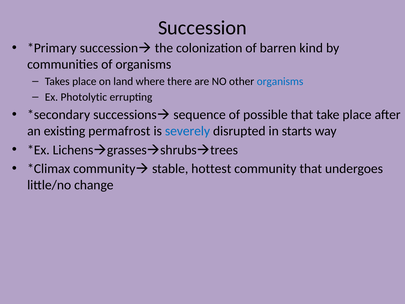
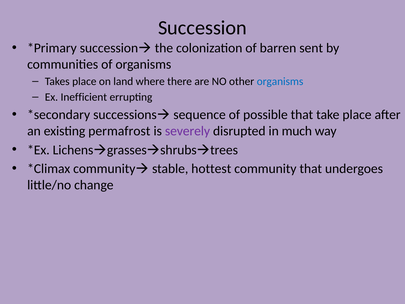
kind: kind -> sent
Photolytic: Photolytic -> Inefficient
severely colour: blue -> purple
starts: starts -> much
